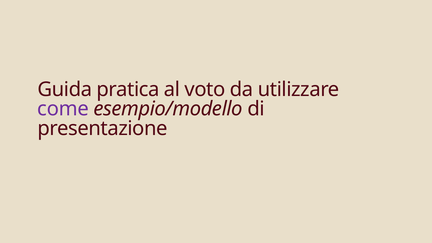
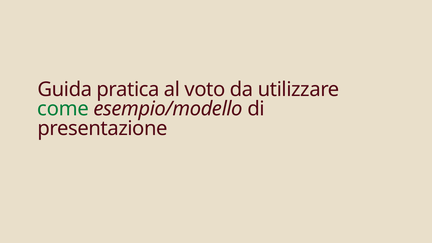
come colour: purple -> green
